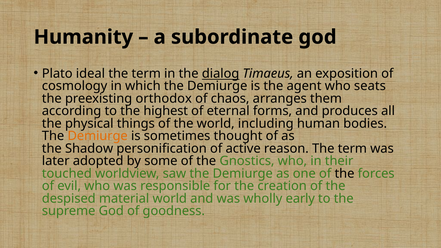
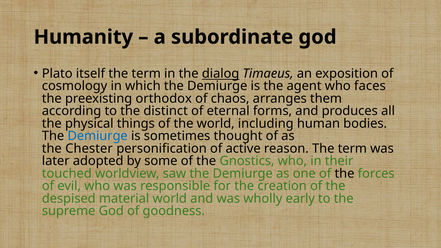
ideal: ideal -> itself
seats: seats -> faces
highest: highest -> distinct
Demiurge at (98, 136) colour: orange -> blue
Shadow: Shadow -> Chester
